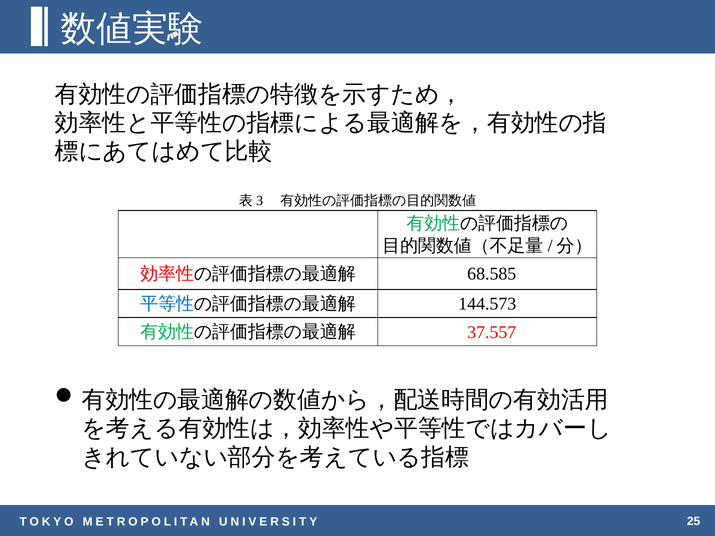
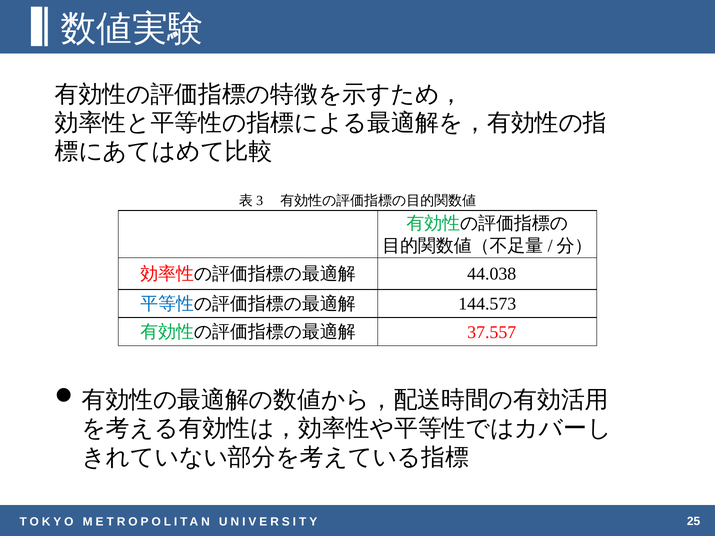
68.585: 68.585 -> 44.038
